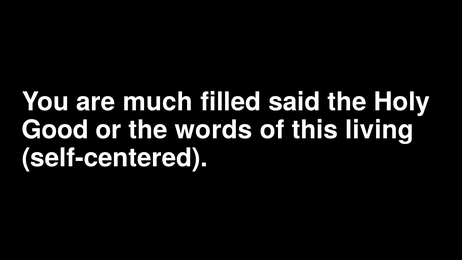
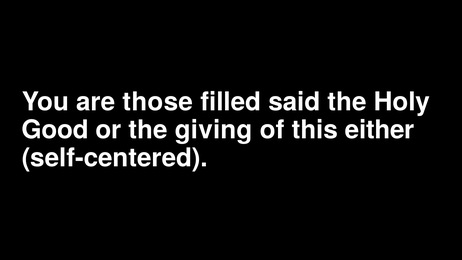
much: much -> those
words: words -> giving
living: living -> either
